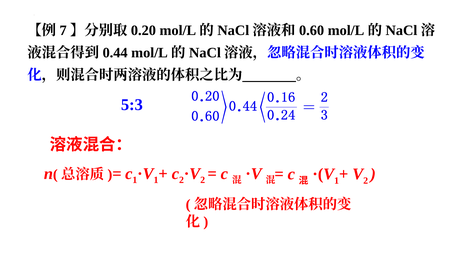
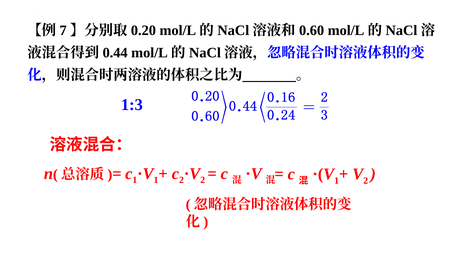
5:3: 5:3 -> 1:3
